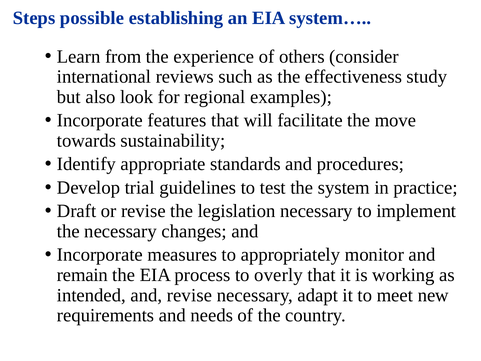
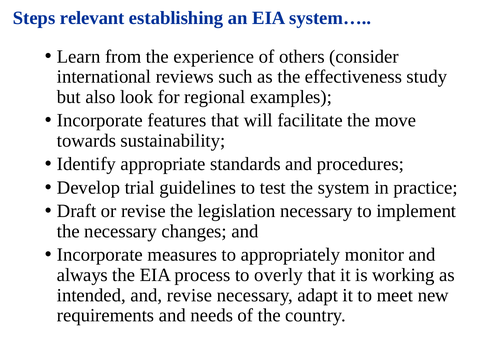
possible: possible -> relevant
remain: remain -> always
